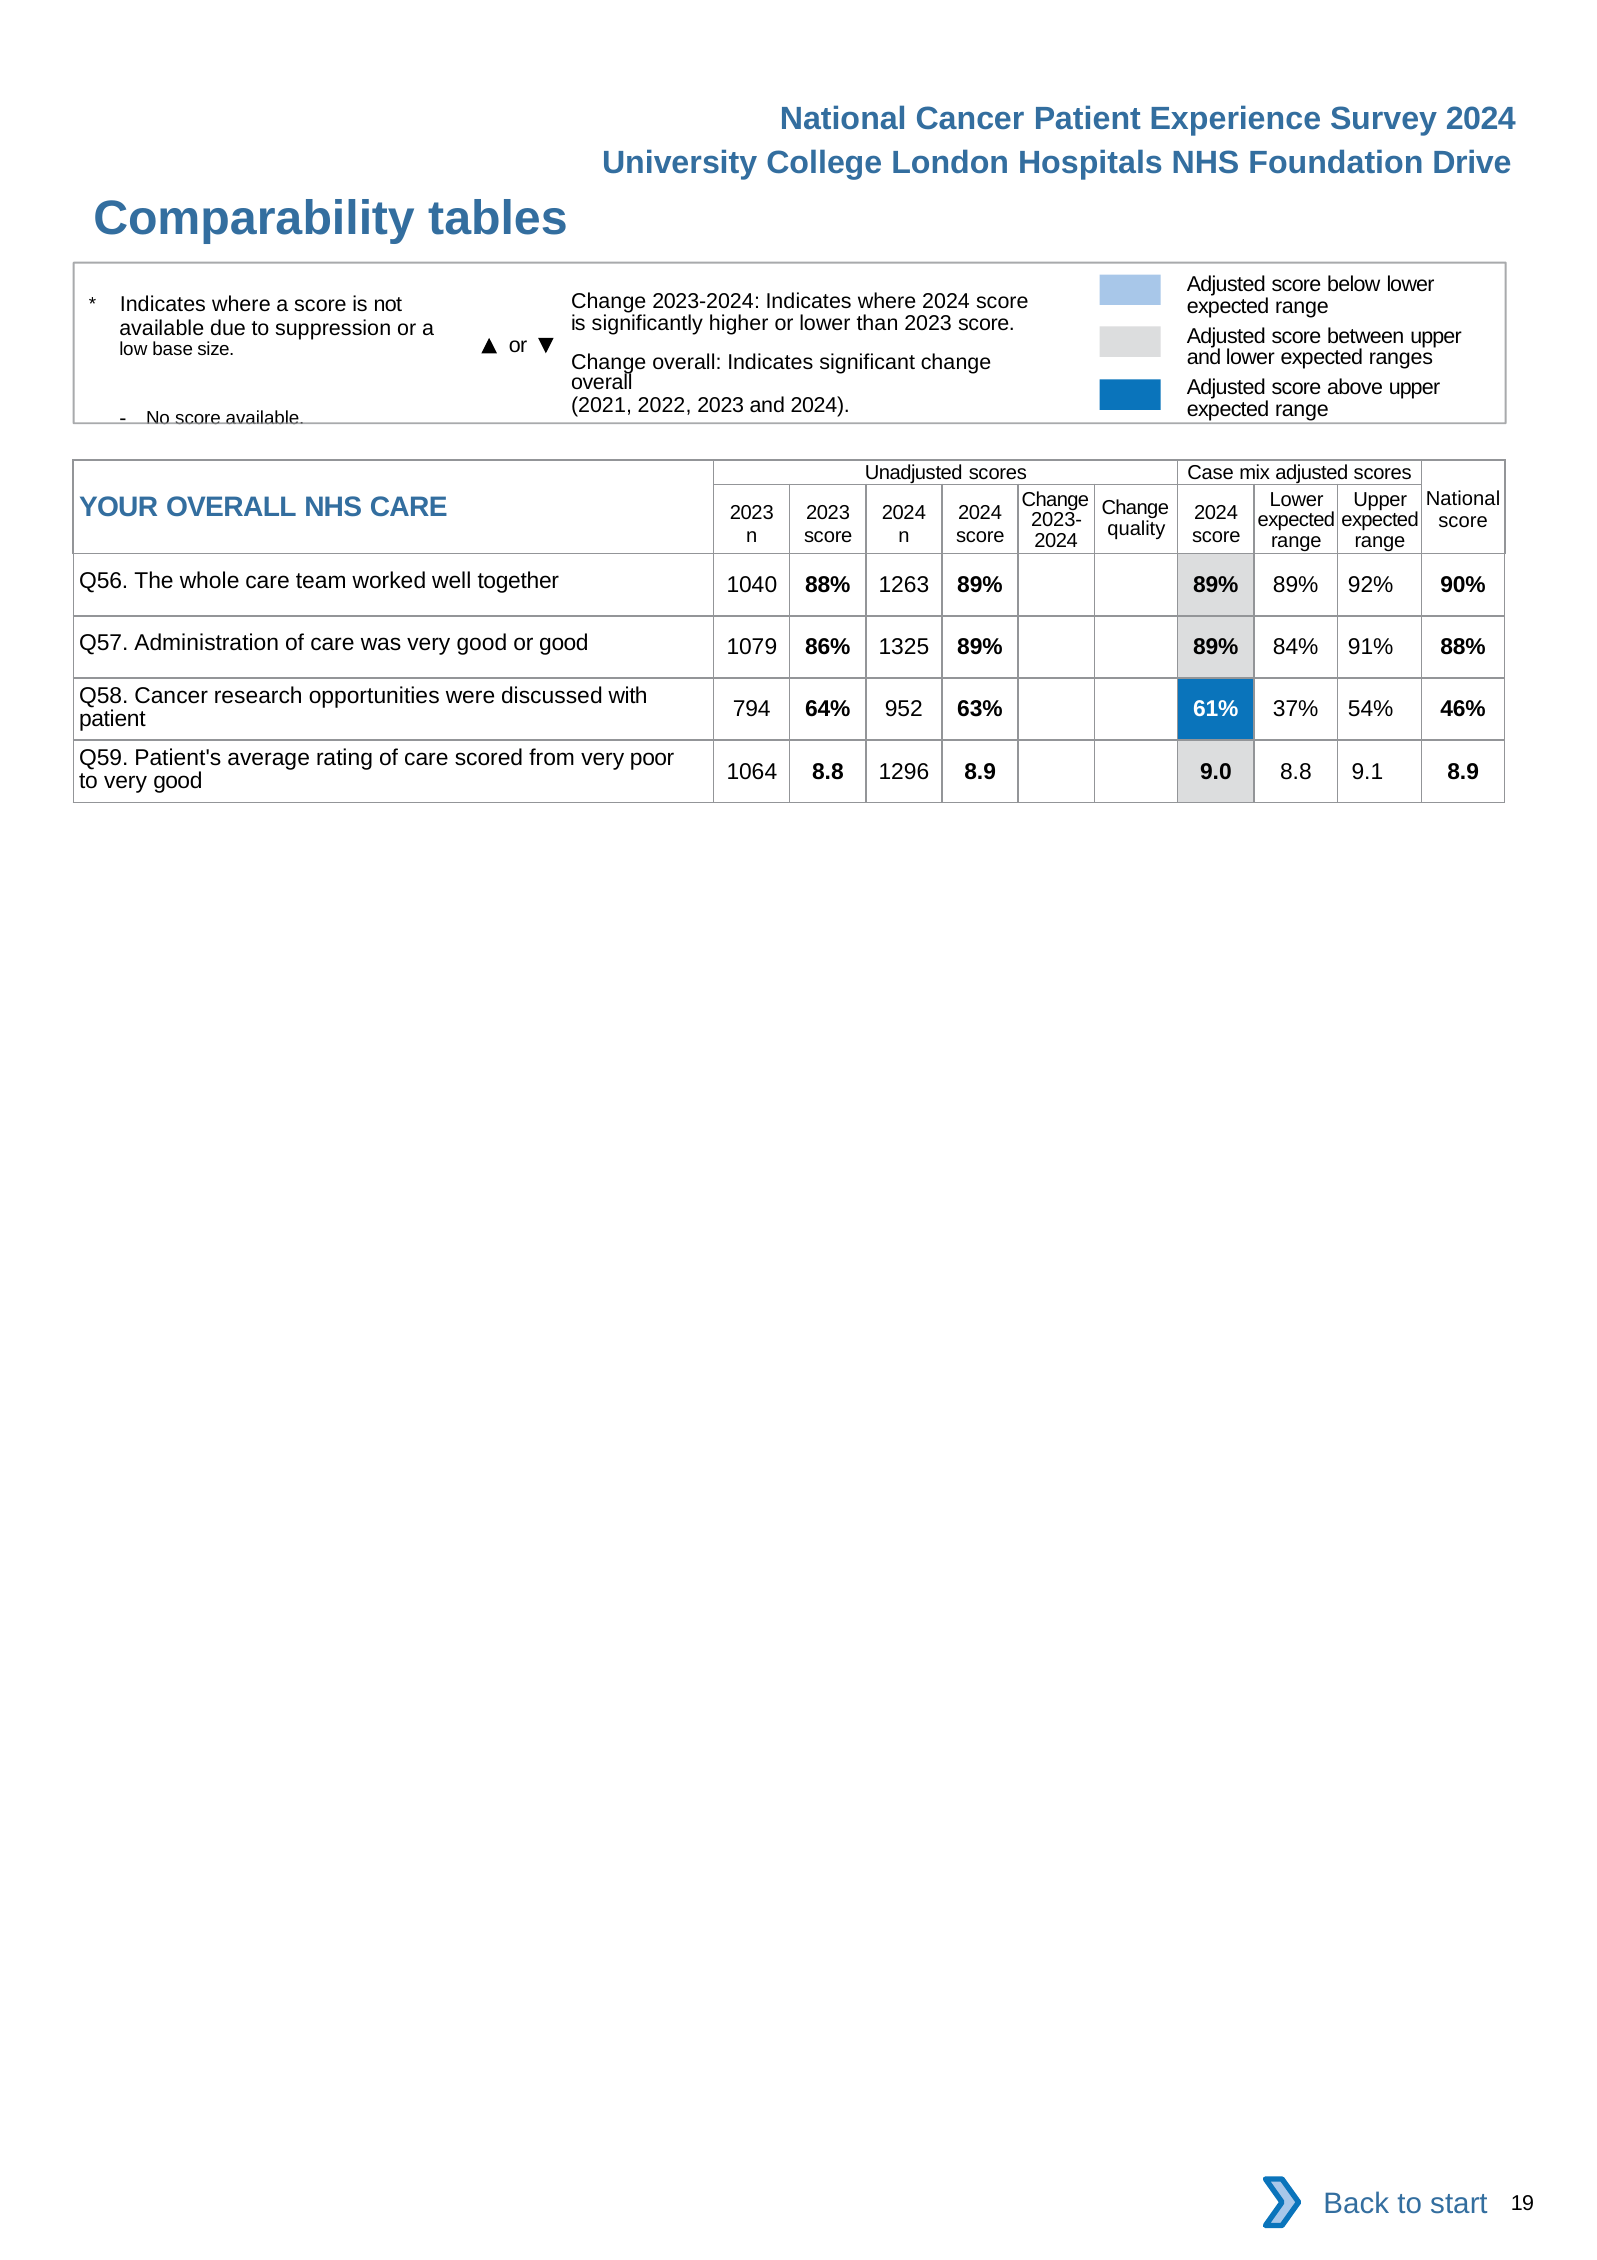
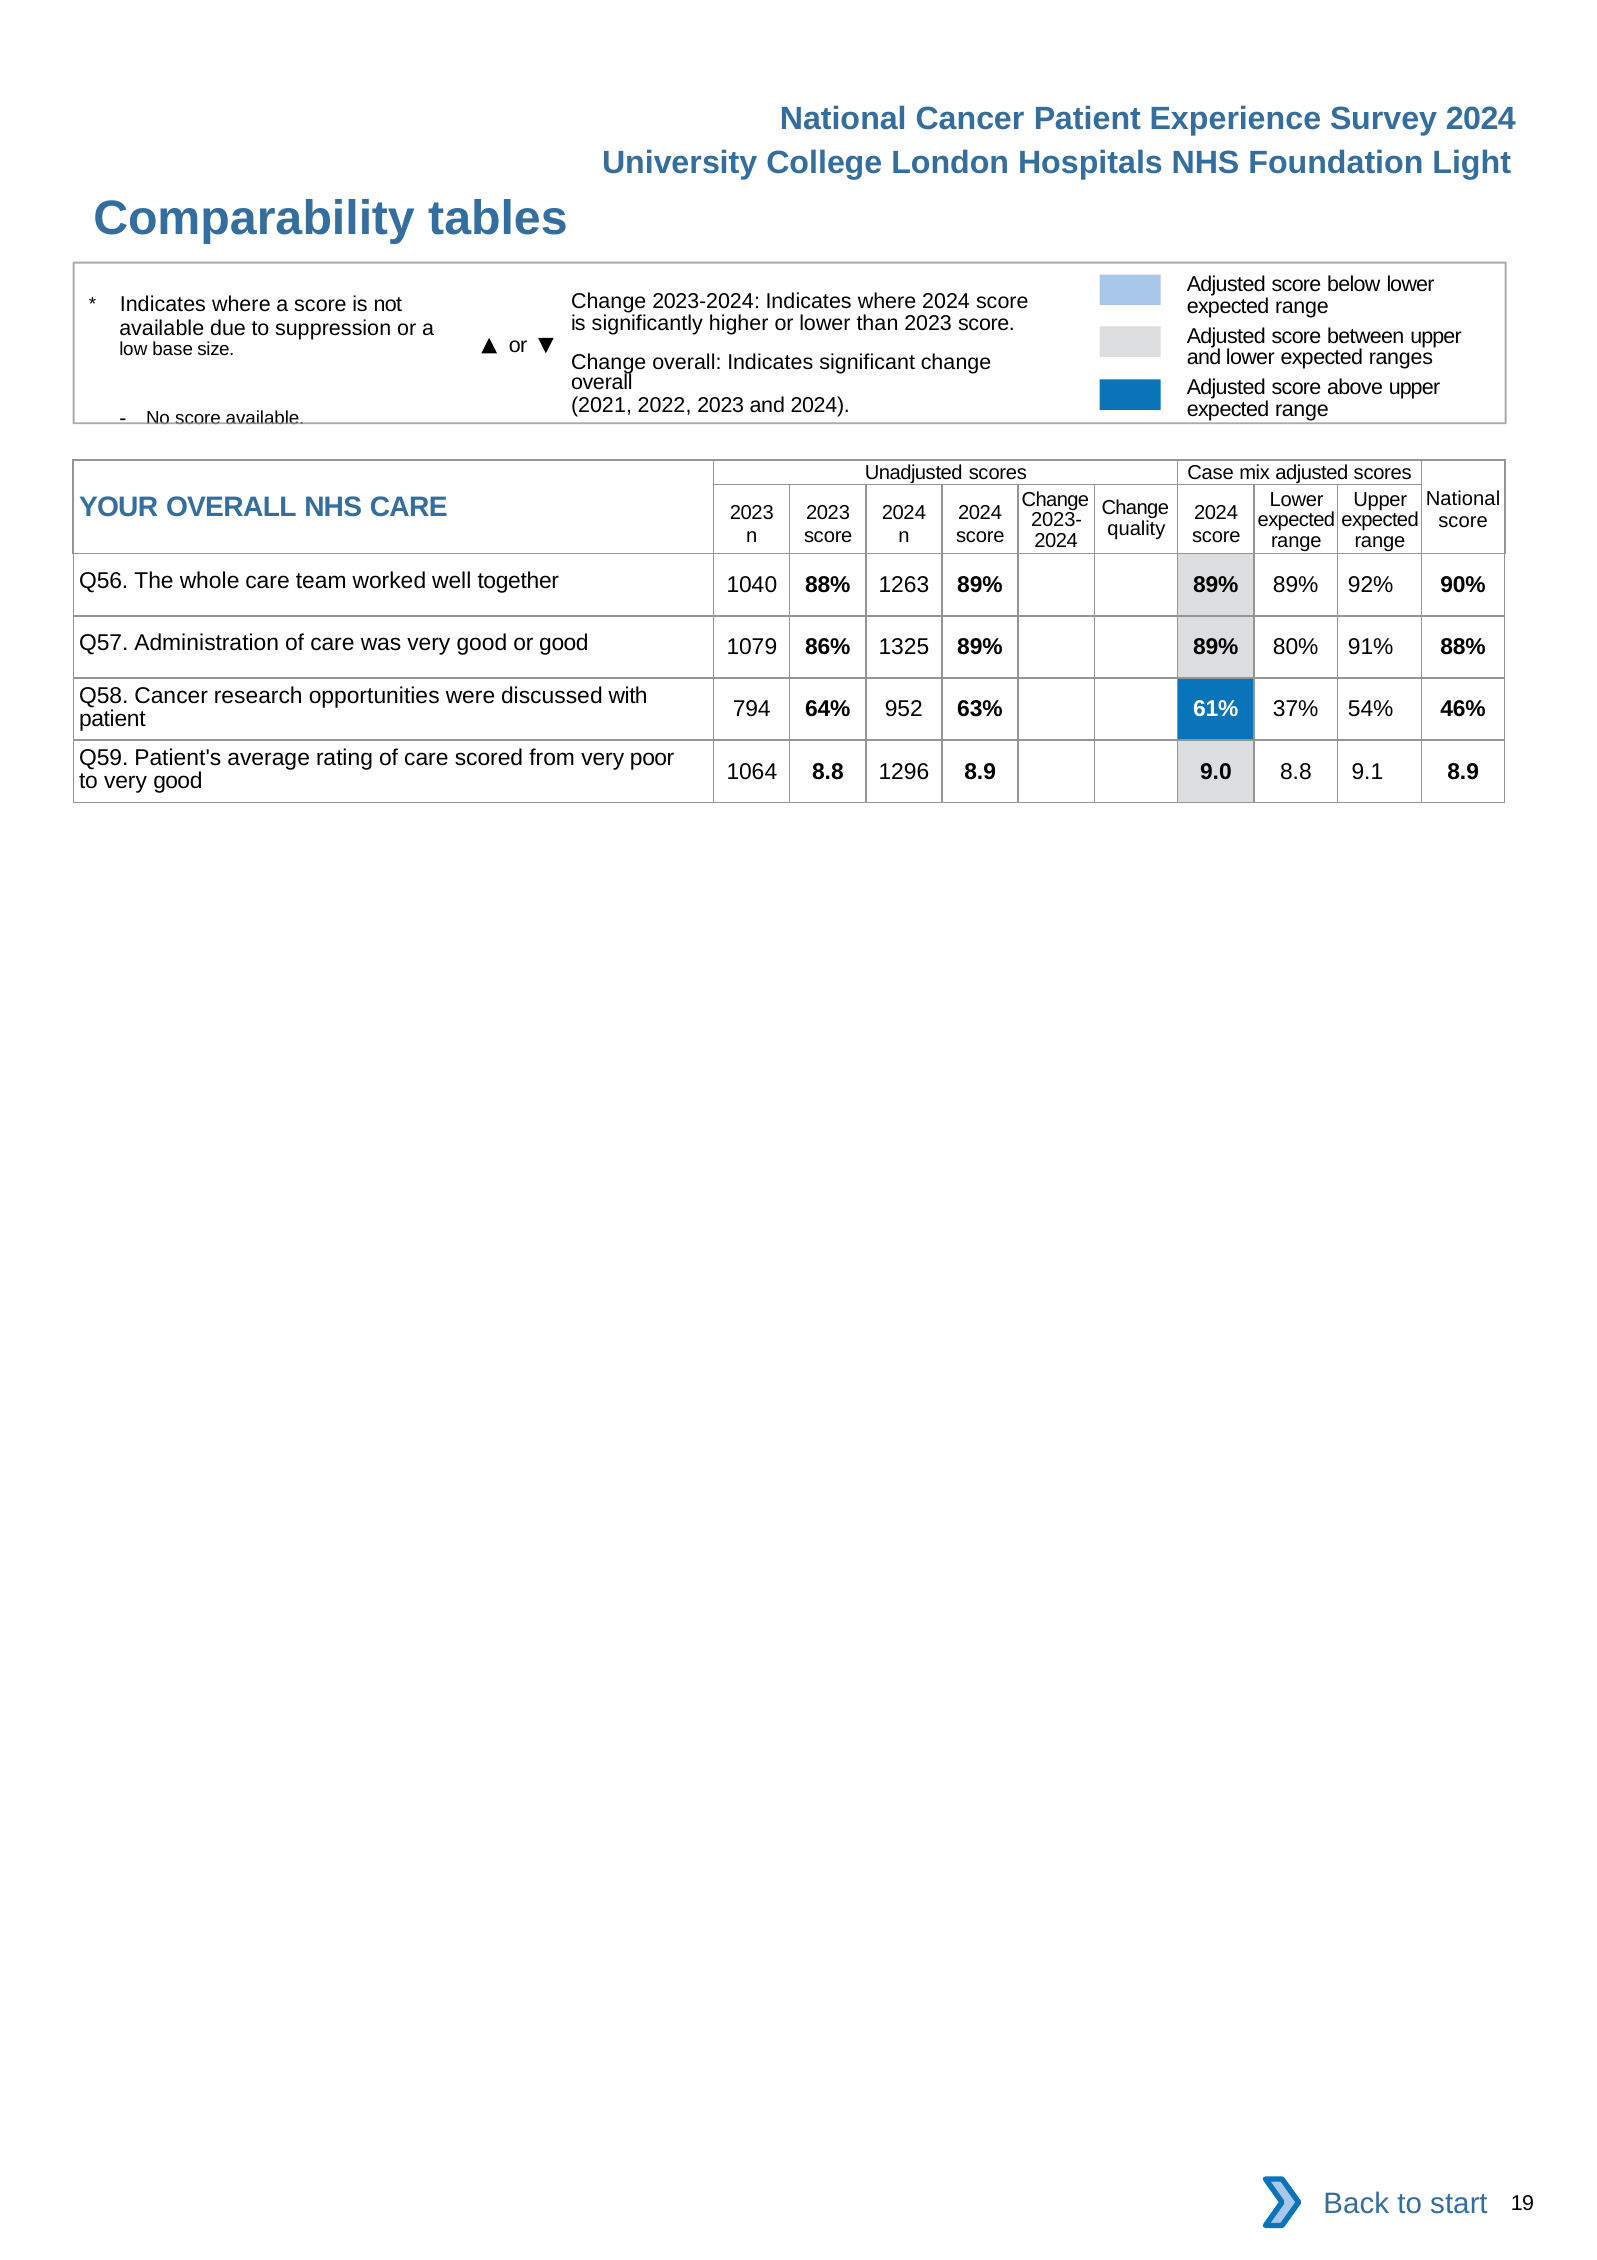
Drive: Drive -> Light
84%: 84% -> 80%
